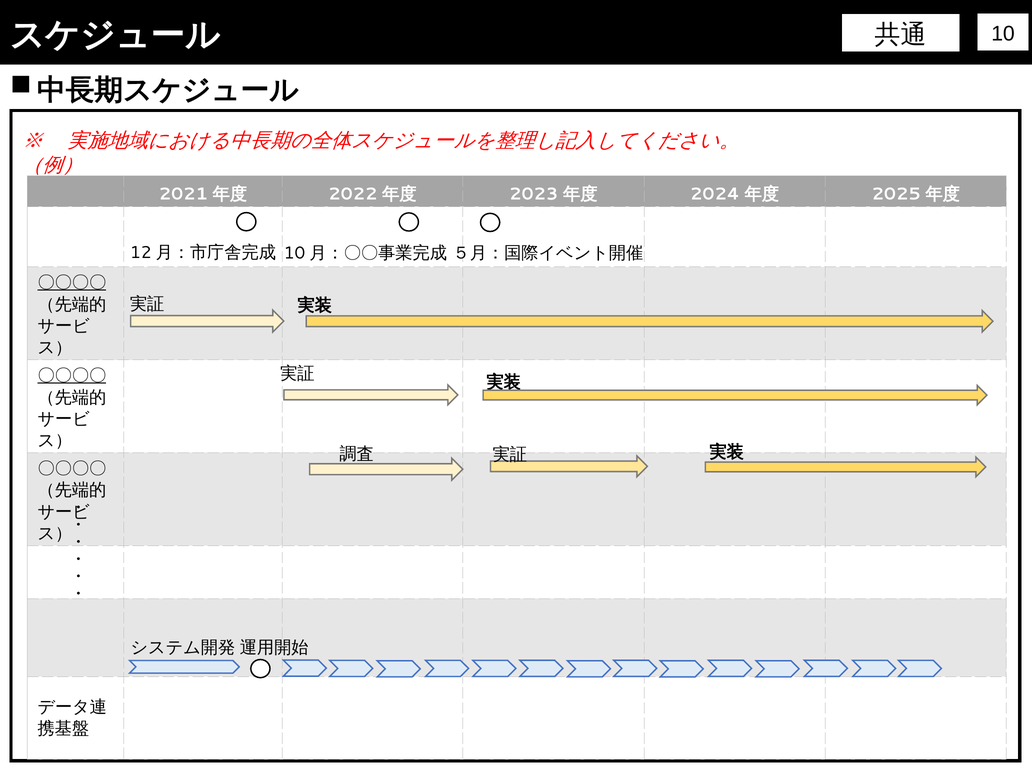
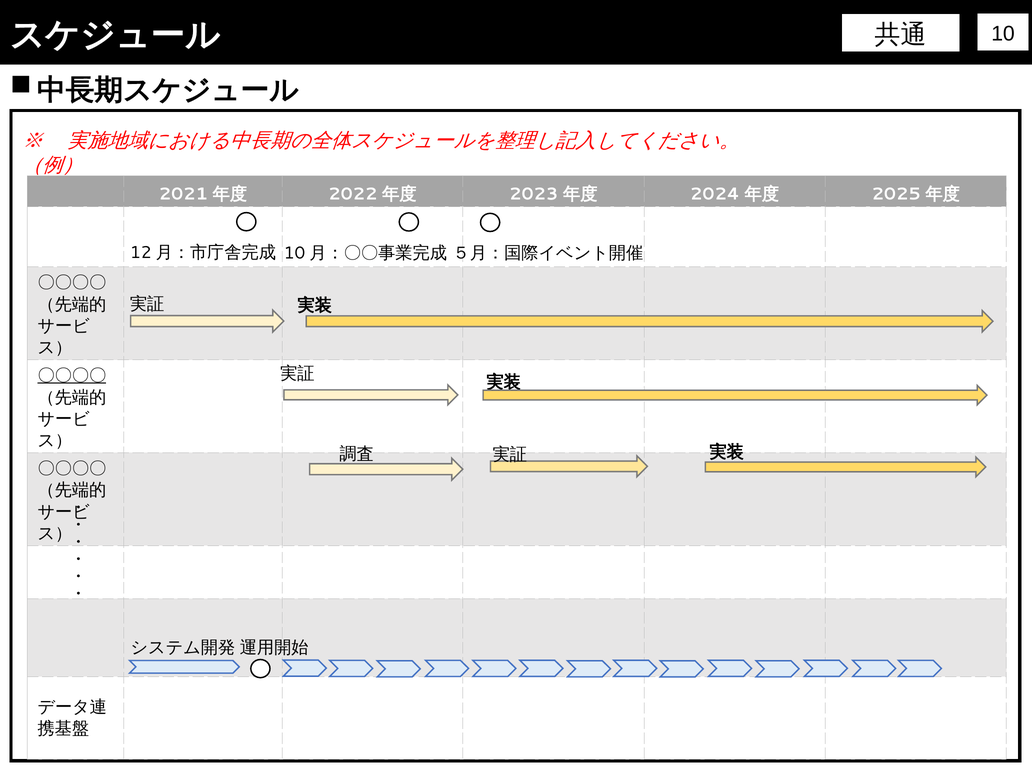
〇〇〇〇 at (72, 283) underline: present -> none
